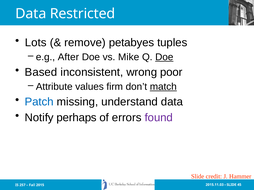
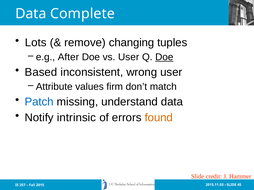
Restricted: Restricted -> Complete
petabyes: petabyes -> changing
vs Mike: Mike -> User
wrong poor: poor -> user
match underline: present -> none
perhaps: perhaps -> intrinsic
found colour: purple -> orange
